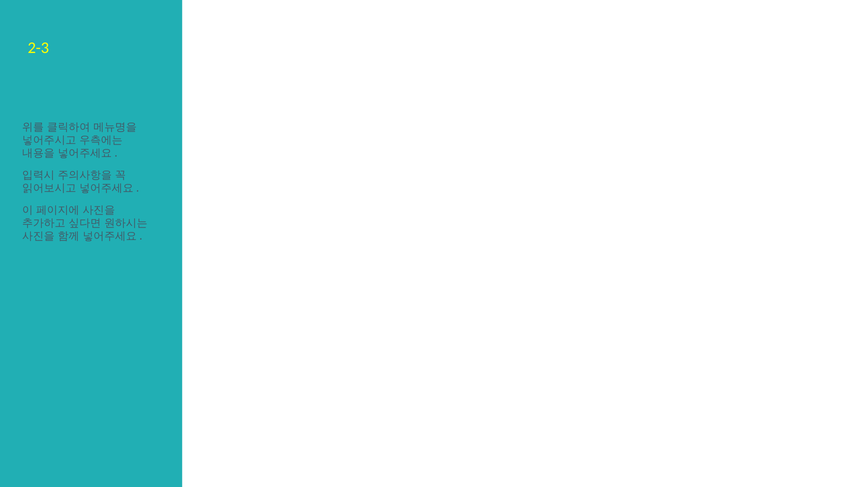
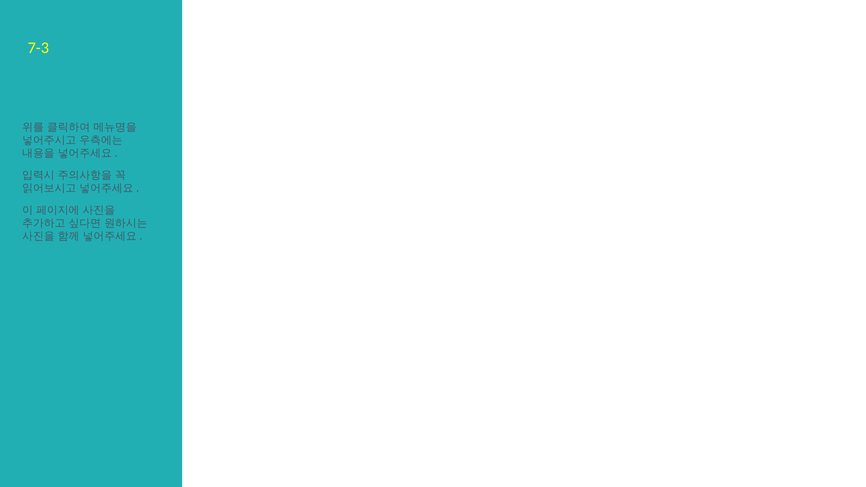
2-3: 2-3 -> 7-3
